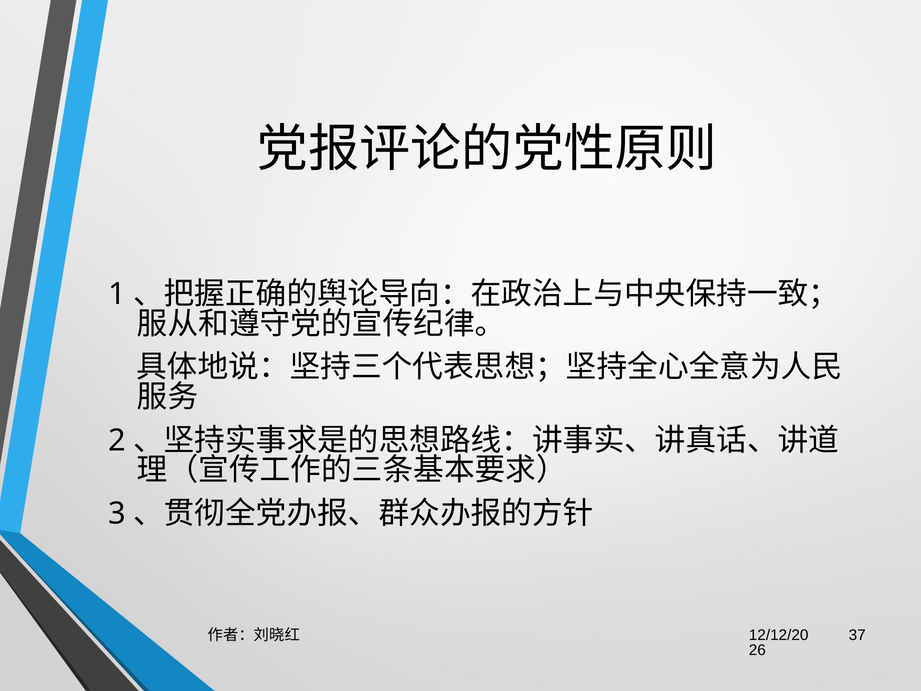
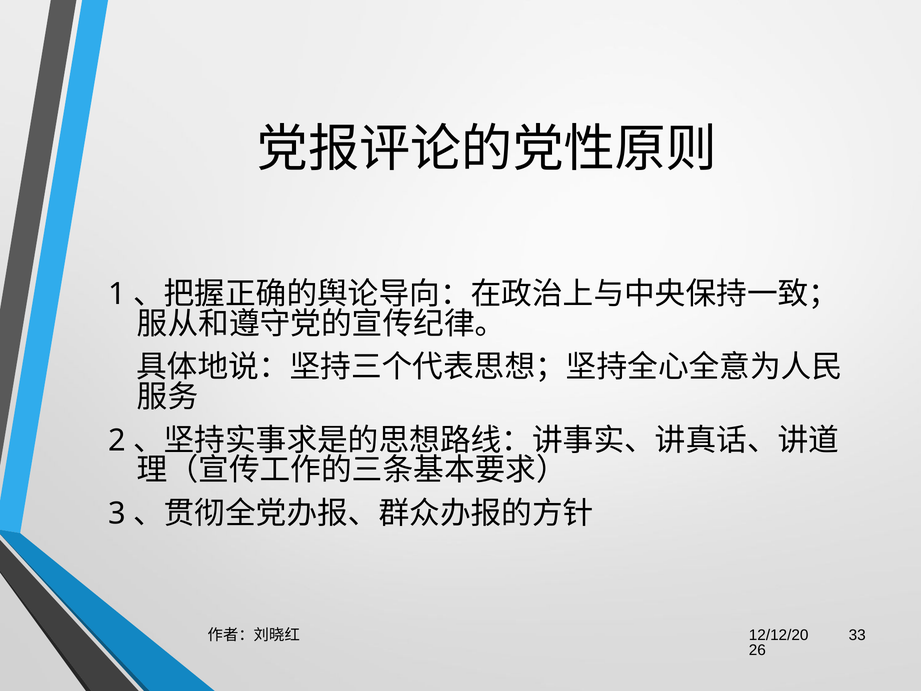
37: 37 -> 33
